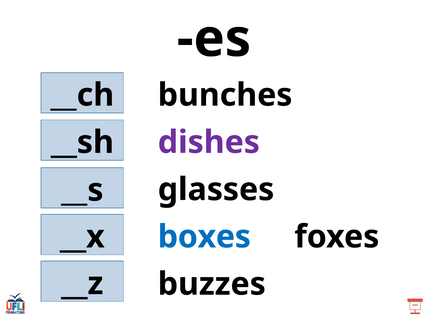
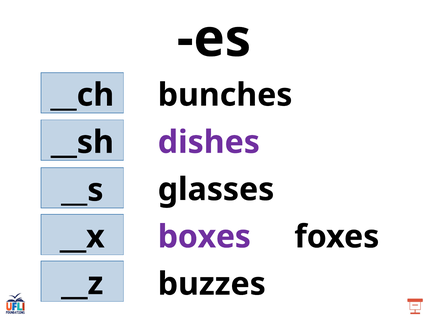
boxes colour: blue -> purple
